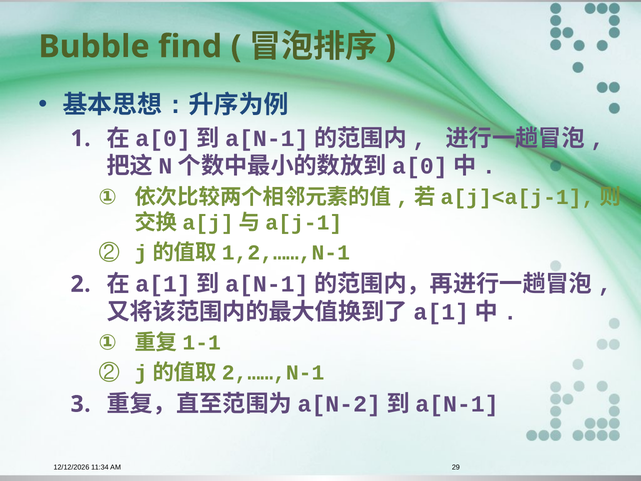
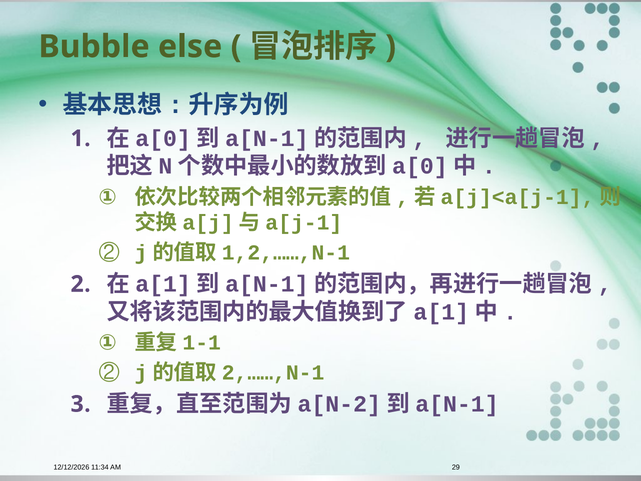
find: find -> else
